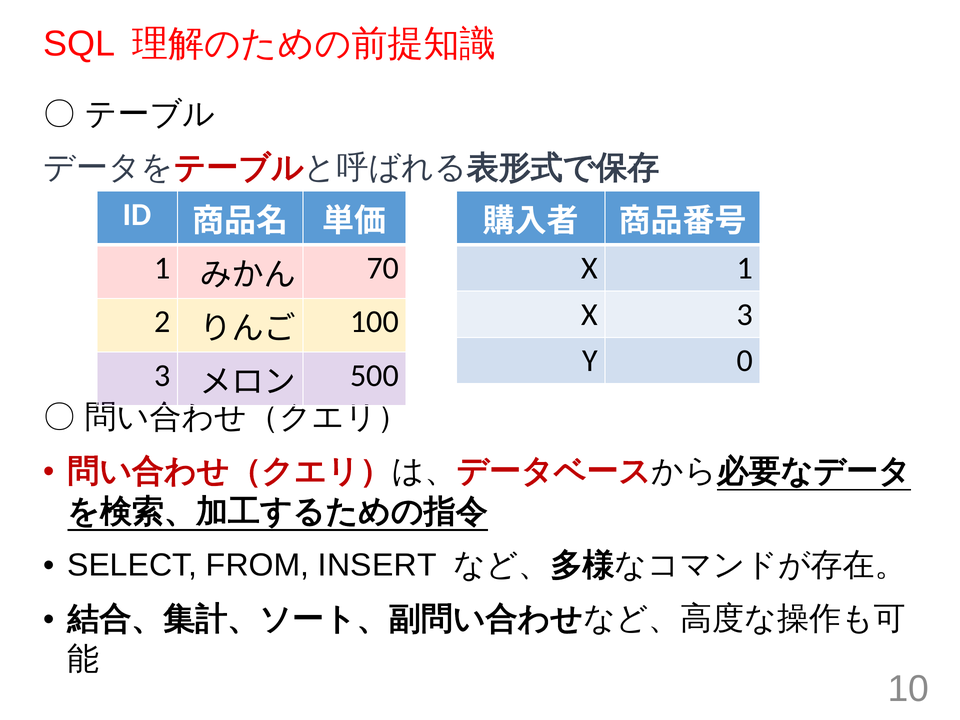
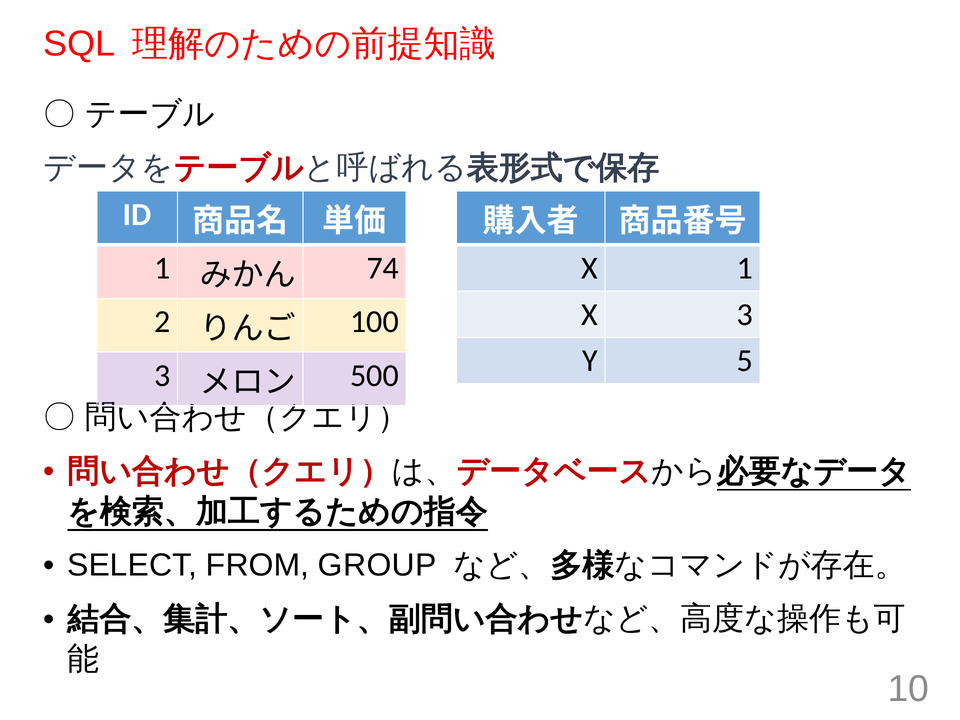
70: 70 -> 74
0: 0 -> 5
INSERT: INSERT -> GROUP
